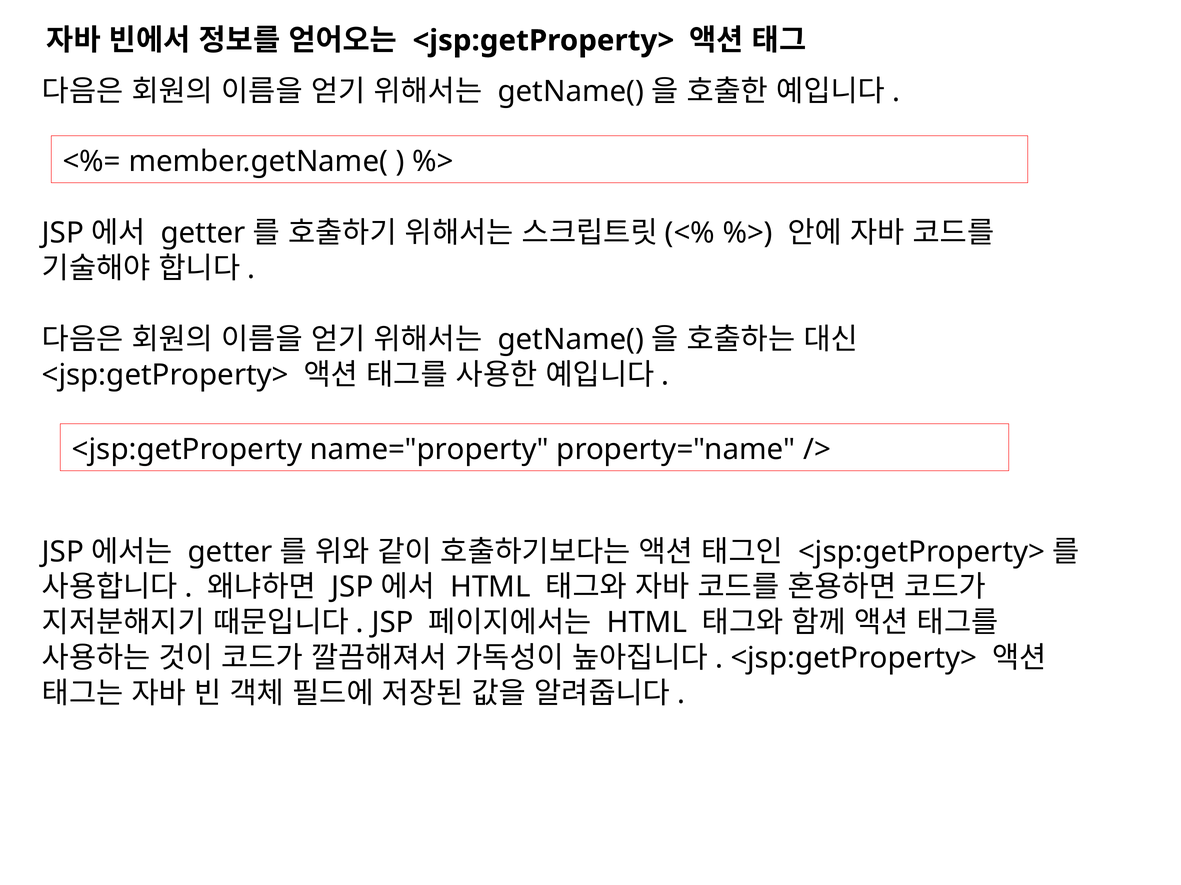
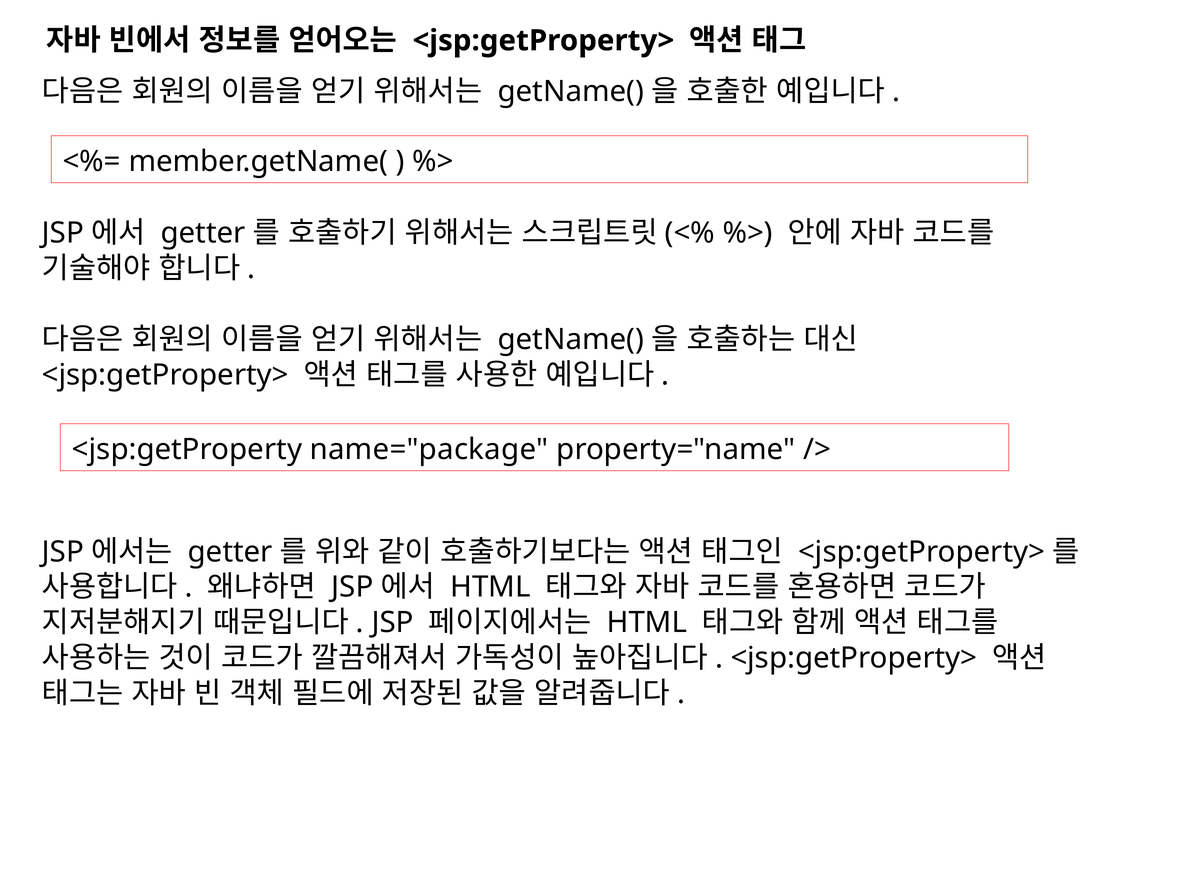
name="property: name="property -> name="package
